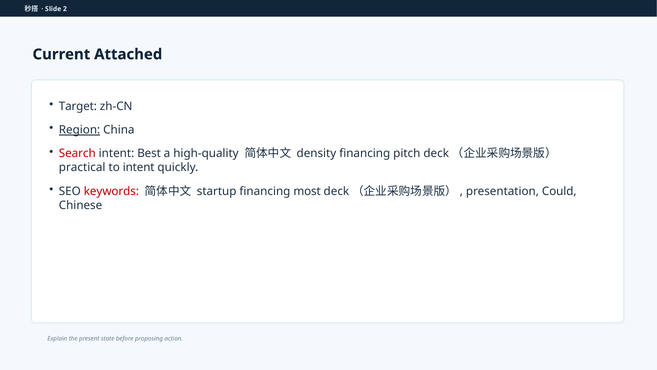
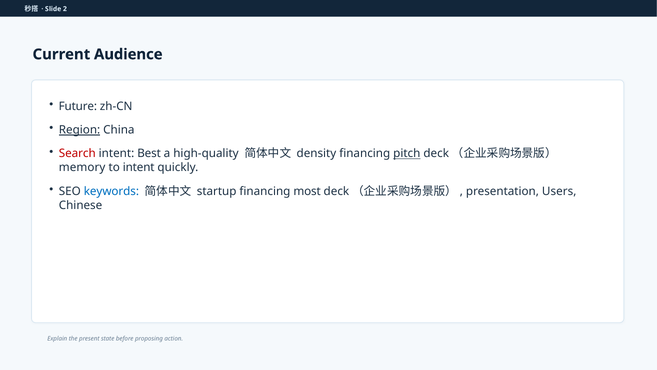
Attached: Attached -> Audience
Target: Target -> Future
pitch underline: none -> present
practical: practical -> memory
keywords colour: red -> blue
Could: Could -> Users
